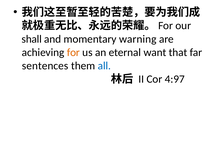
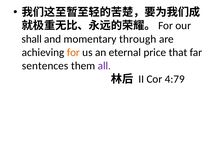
warning: warning -> through
want: want -> price
all colour: blue -> purple
4:97: 4:97 -> 4:79
